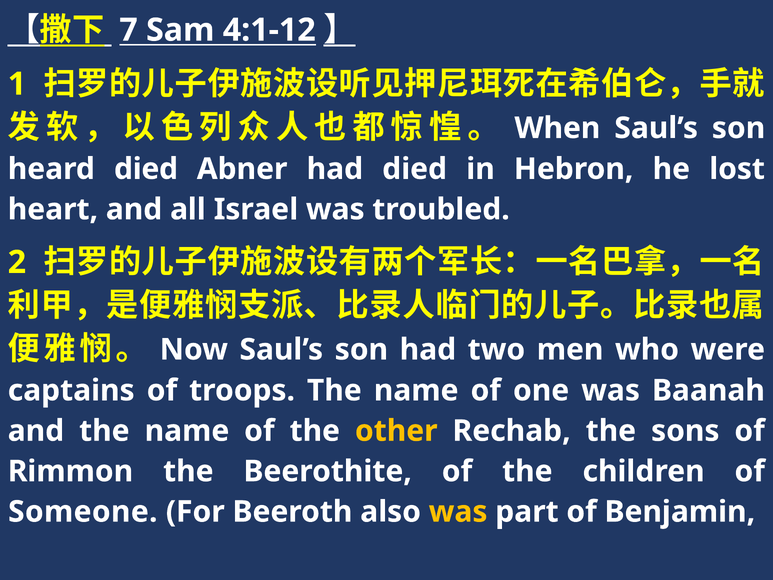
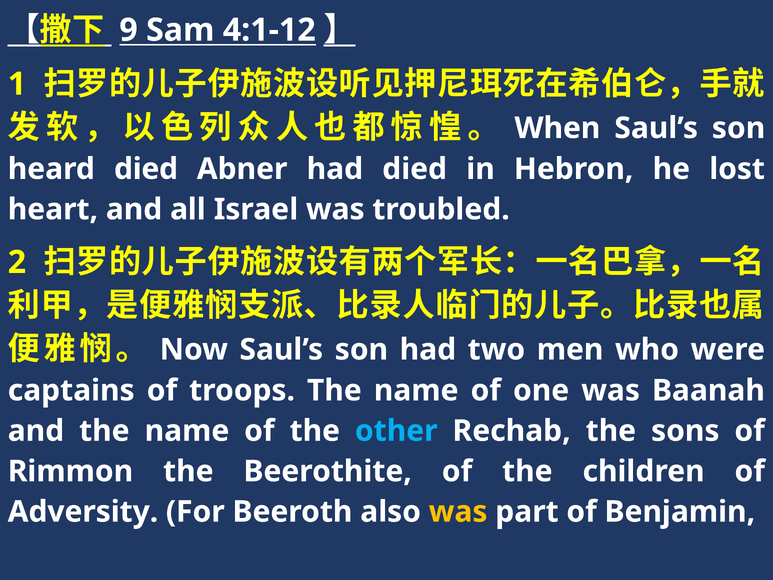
7: 7 -> 9
other colour: yellow -> light blue
Someone: Someone -> Adversity
